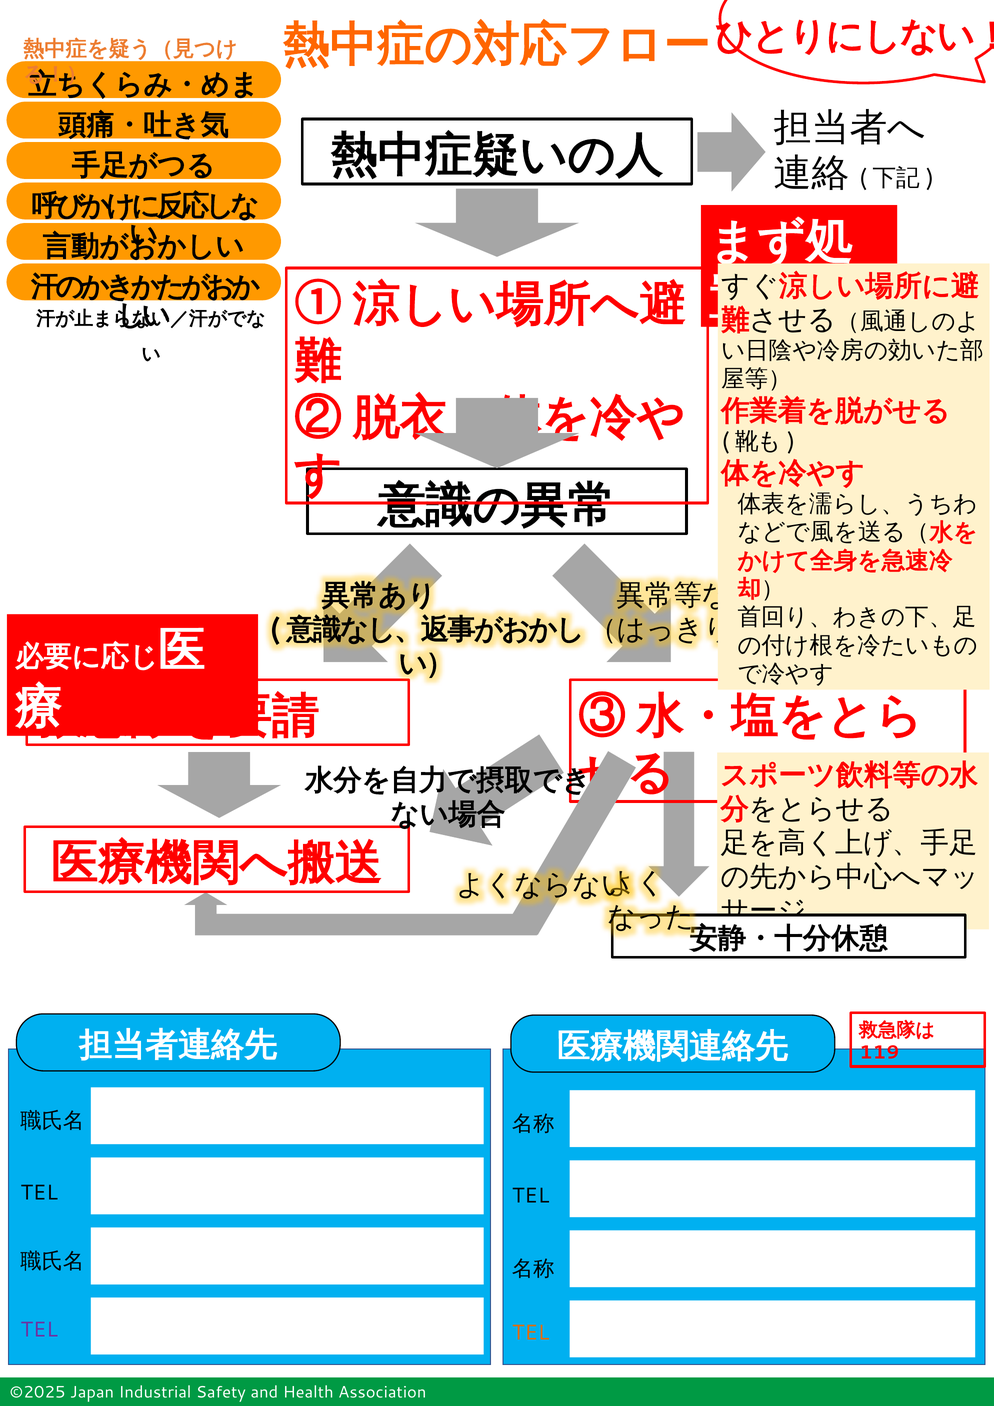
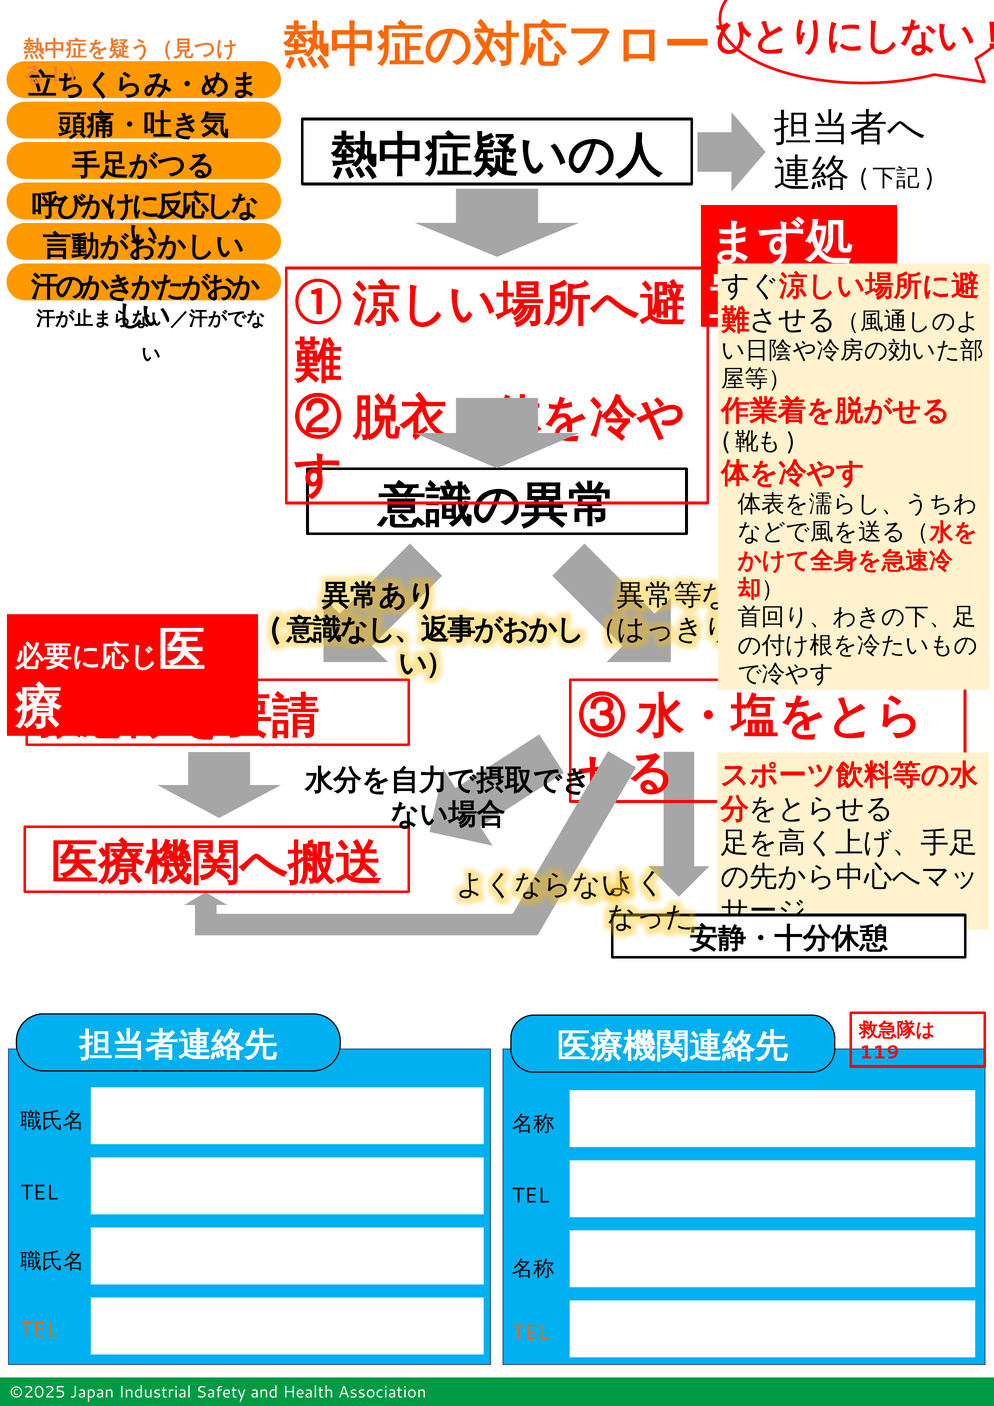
TEL at (39, 1330) colour: purple -> orange
